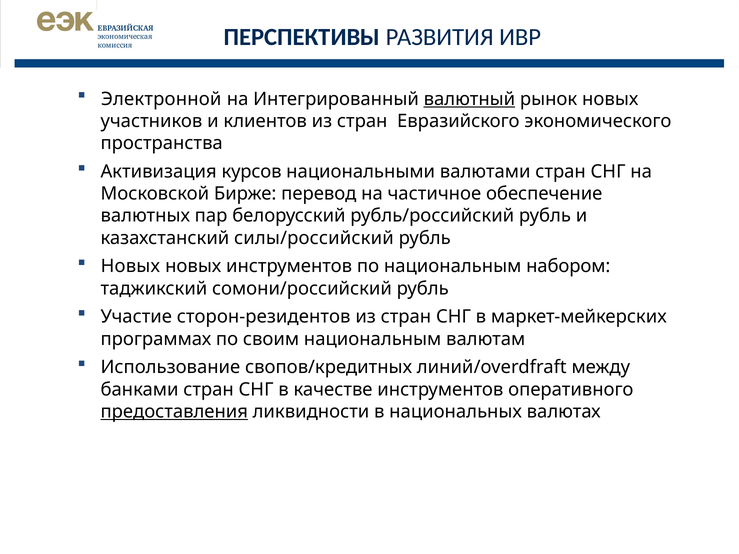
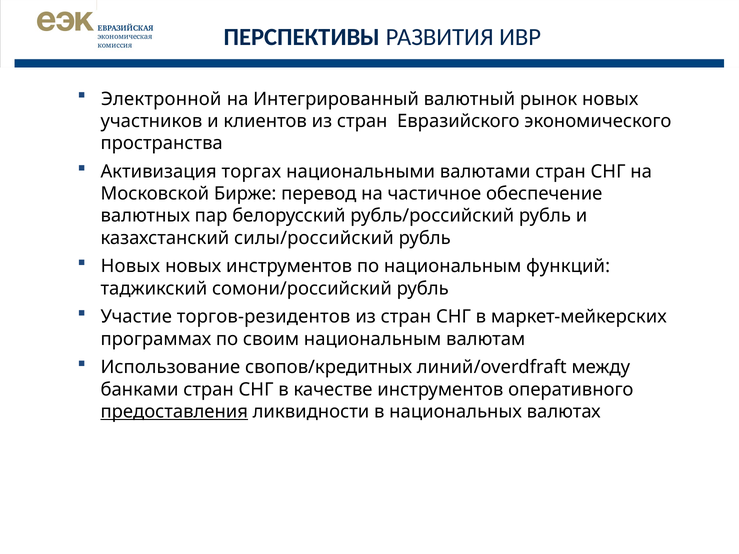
валютный underline: present -> none
курсов: курсов -> торгах
набором: набором -> функций
сторон-резидентов: сторон-резидентов -> торгов-резидентов
